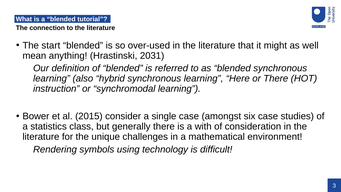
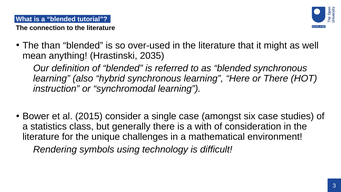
start: start -> than
2031: 2031 -> 2035
